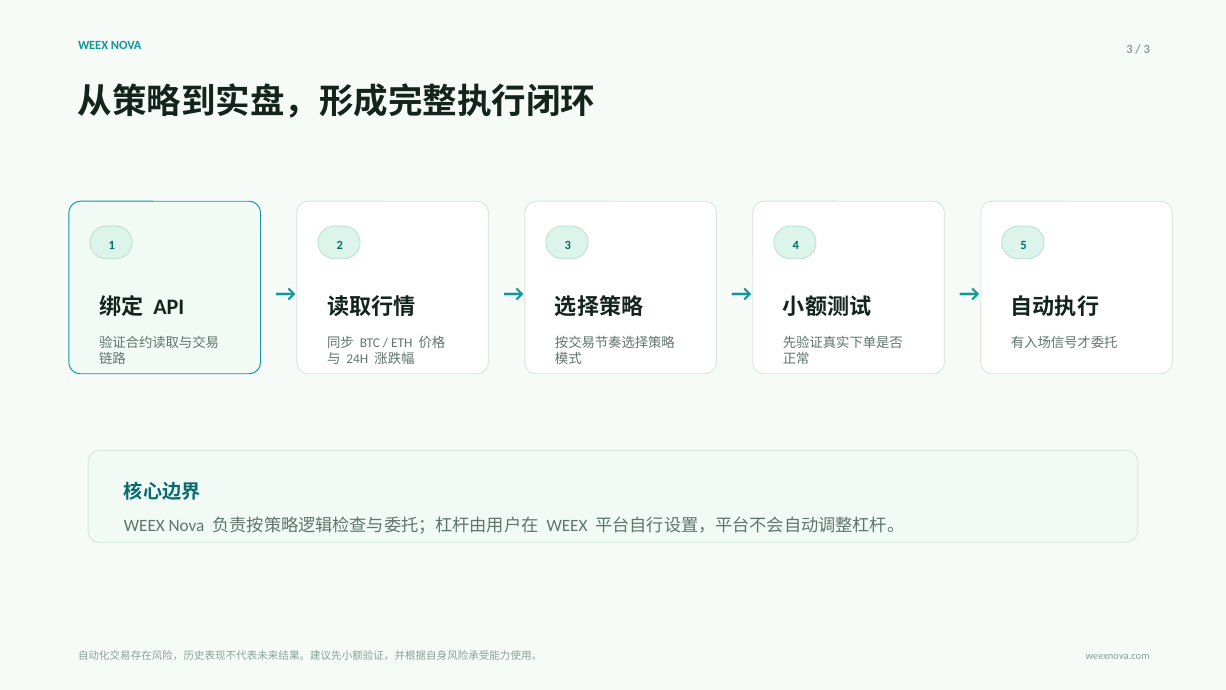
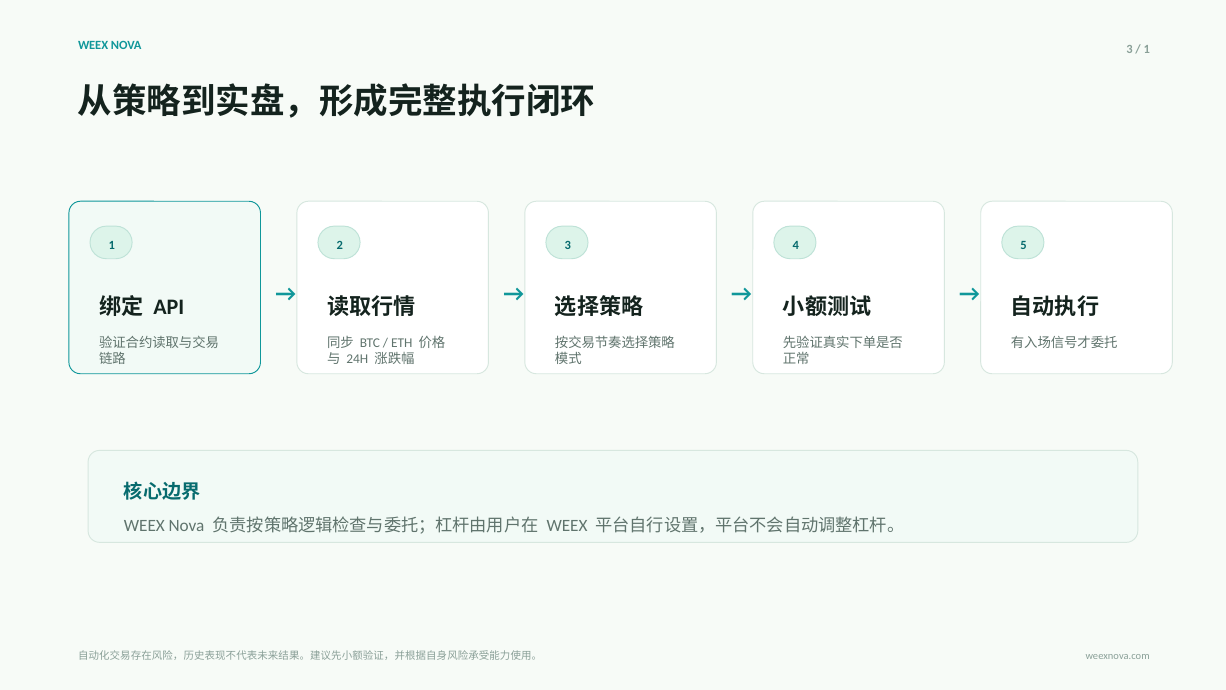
3 at (1147, 49): 3 -> 1
